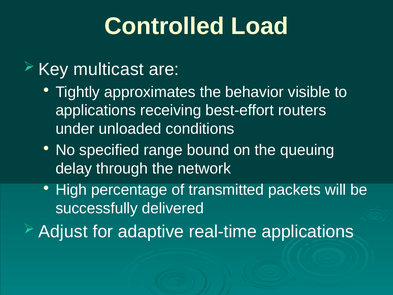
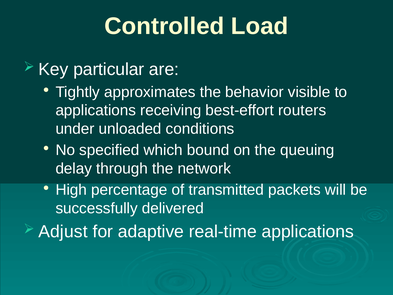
multicast: multicast -> particular
range: range -> which
